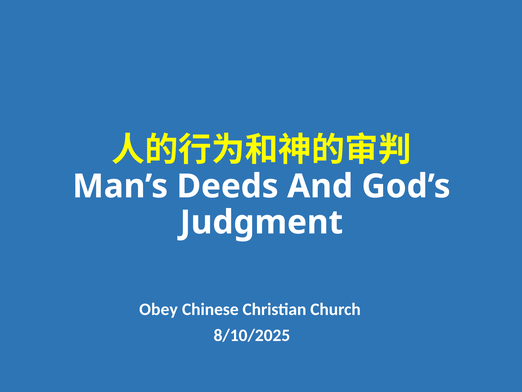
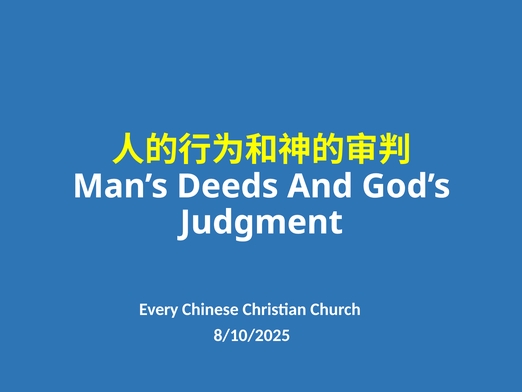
Obey: Obey -> Every
